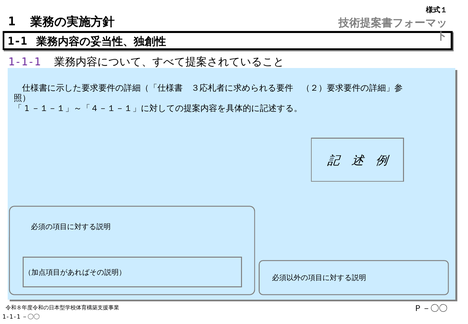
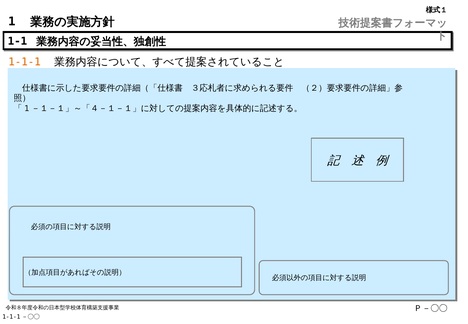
1-1-1 colour: purple -> orange
